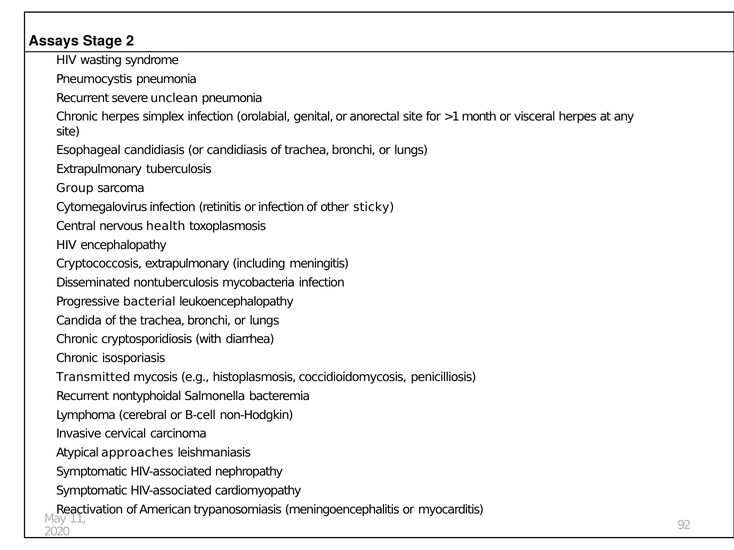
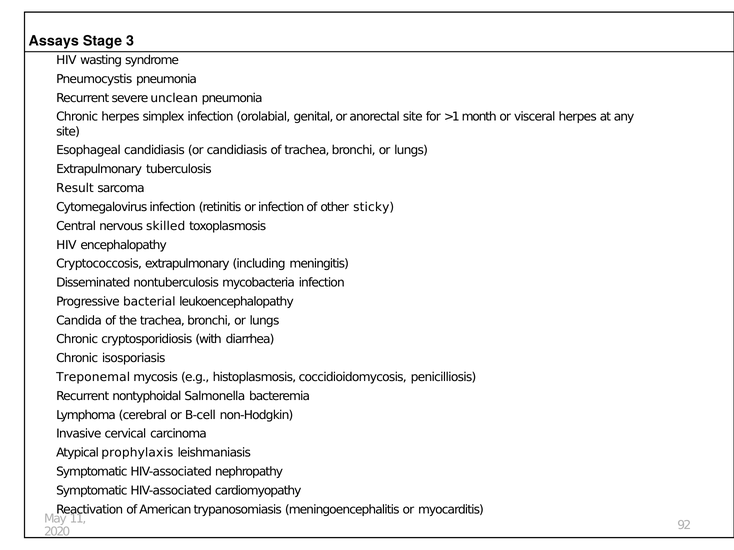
2: 2 -> 3
Group: Group -> Result
health: health -> skilled
Transmitted: Transmitted -> Treponemal
approaches: approaches -> prophylaxis
